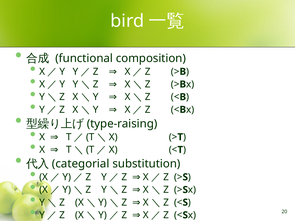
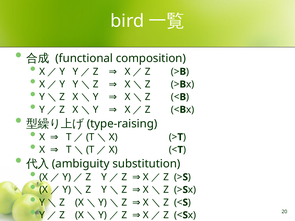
categorial: categorial -> ambiguity
